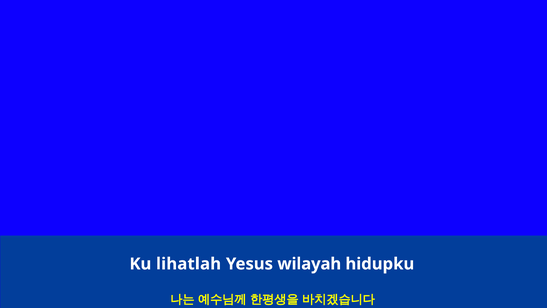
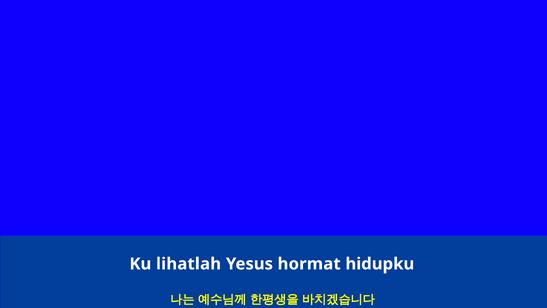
wilayah: wilayah -> hormat
